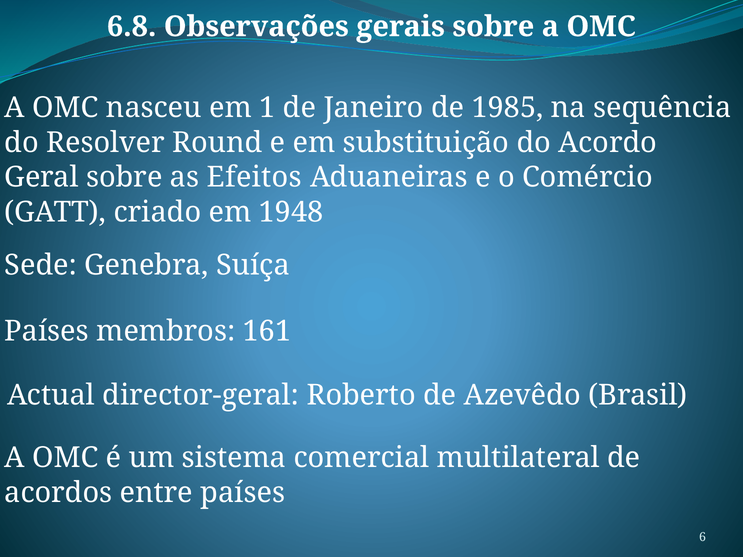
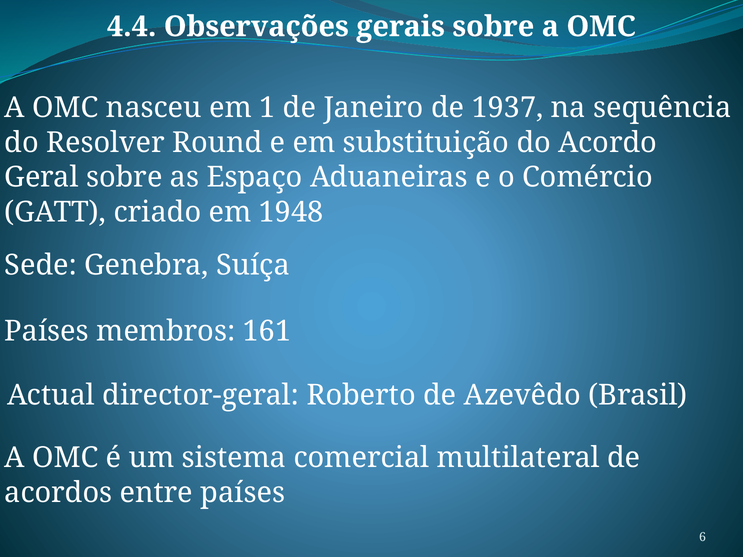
6.8: 6.8 -> 4.4
1985: 1985 -> 1937
Efeitos: Efeitos -> Espaço
